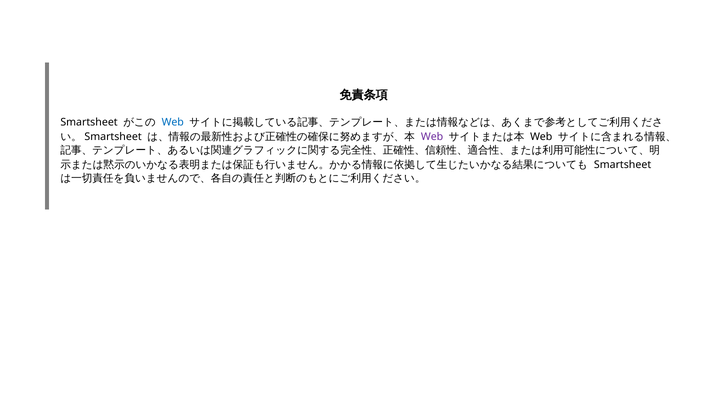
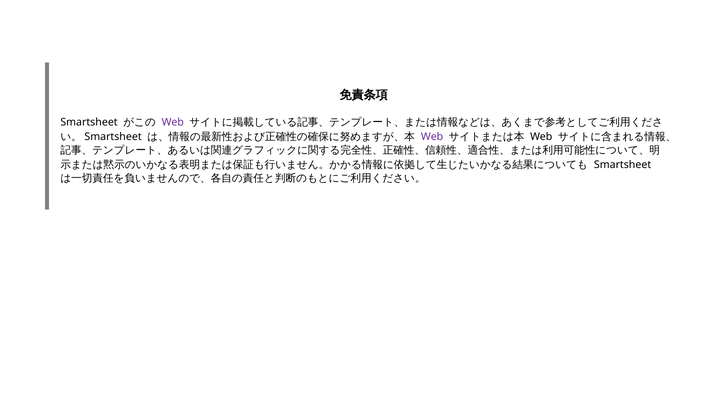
Web at (173, 122) colour: blue -> purple
